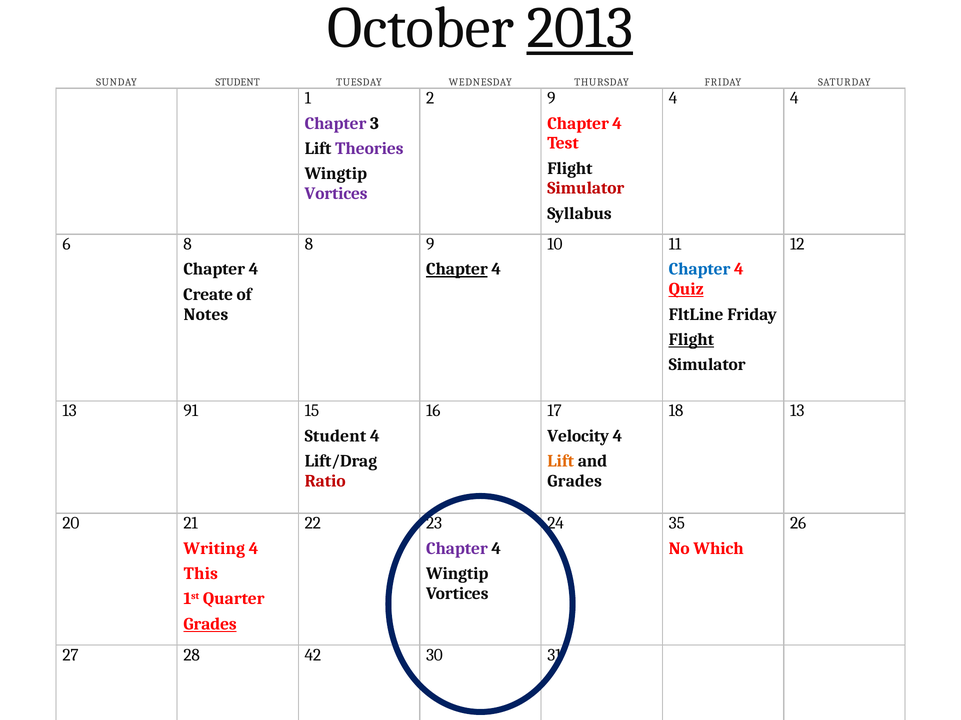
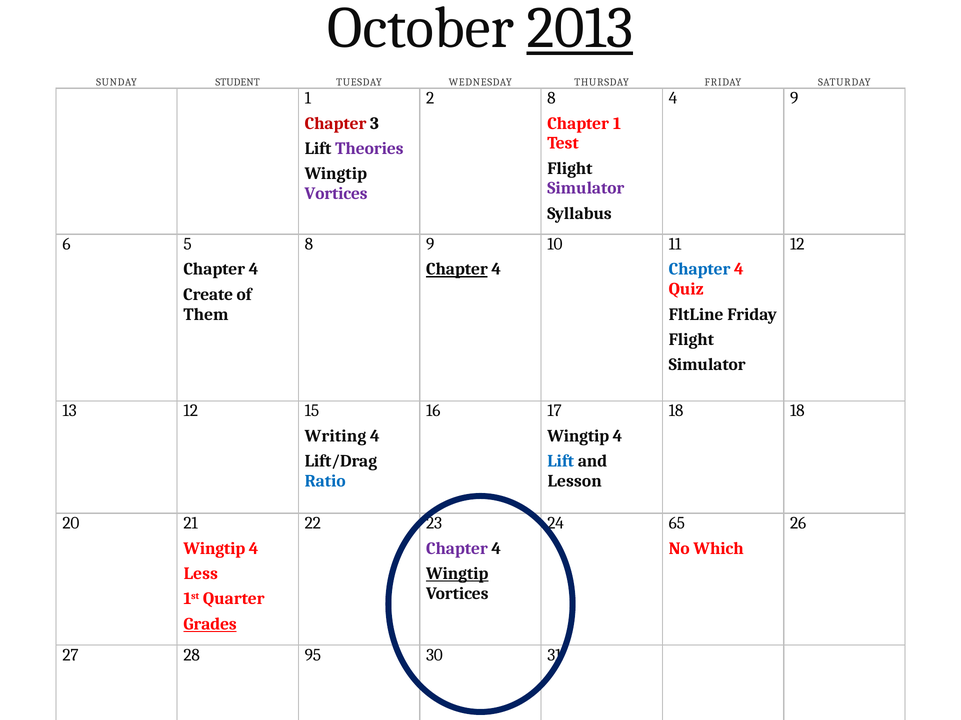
2 9: 9 -> 8
4 4: 4 -> 9
Chapter at (336, 123) colour: purple -> red
4 at (617, 123): 4 -> 1
Simulator at (586, 188) colour: red -> purple
6 8: 8 -> 5
Quiz underline: present -> none
Notes: Notes -> Them
Flight at (691, 340) underline: present -> none
13 91: 91 -> 12
18 13: 13 -> 18
Student at (335, 436): Student -> Writing
Velocity at (578, 436): Velocity -> Wingtip
Lift at (561, 462) colour: orange -> blue
Ratio colour: red -> blue
Grades at (575, 481): Grades -> Lesson
35: 35 -> 65
Writing at (214, 549): Writing -> Wingtip
This: This -> Less
Wingtip at (457, 574) underline: none -> present
42: 42 -> 95
